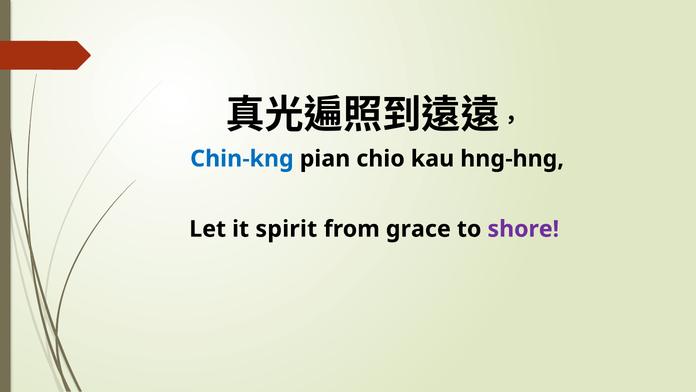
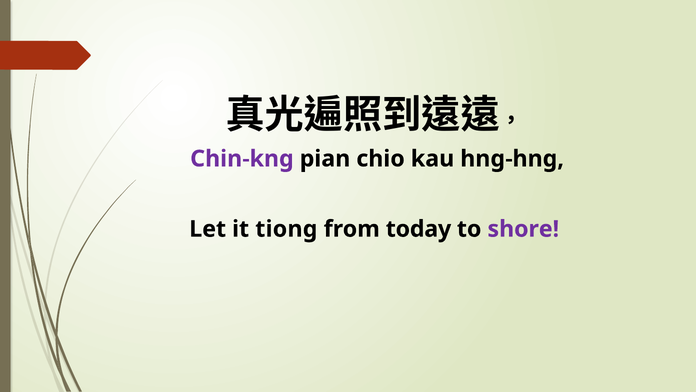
Chin-kng colour: blue -> purple
spirit: spirit -> tiong
grace: grace -> today
